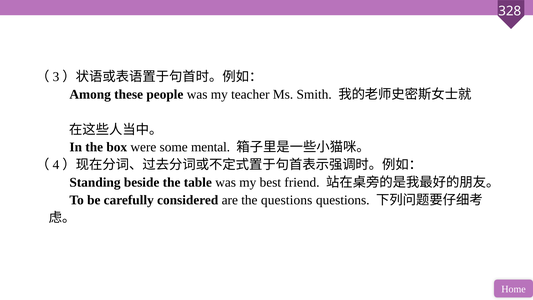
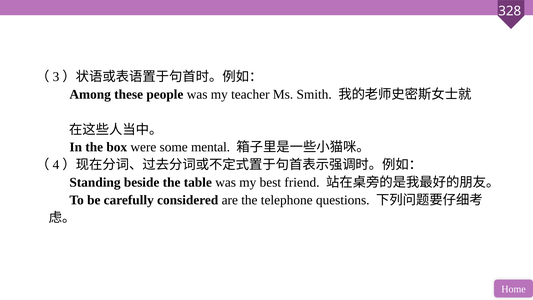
the questions: questions -> telephone
